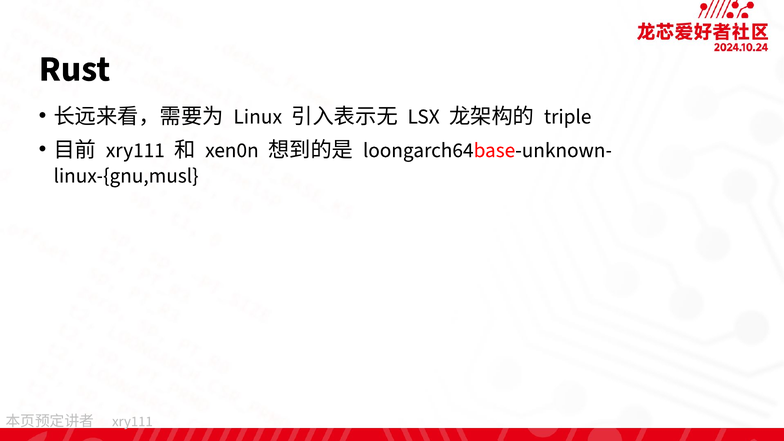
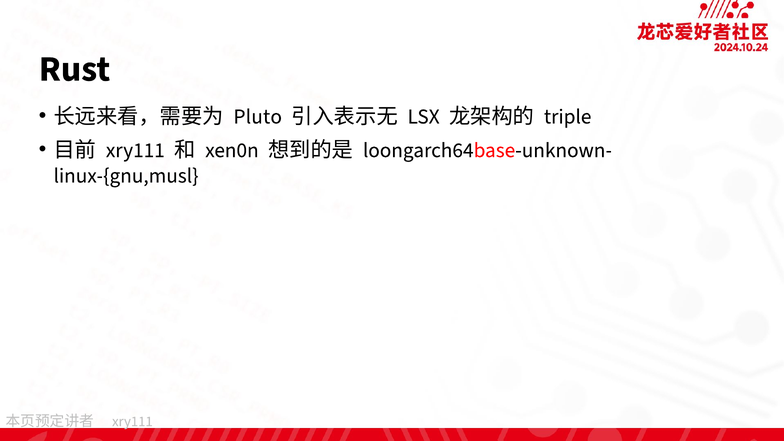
Linux: Linux -> Pluto
